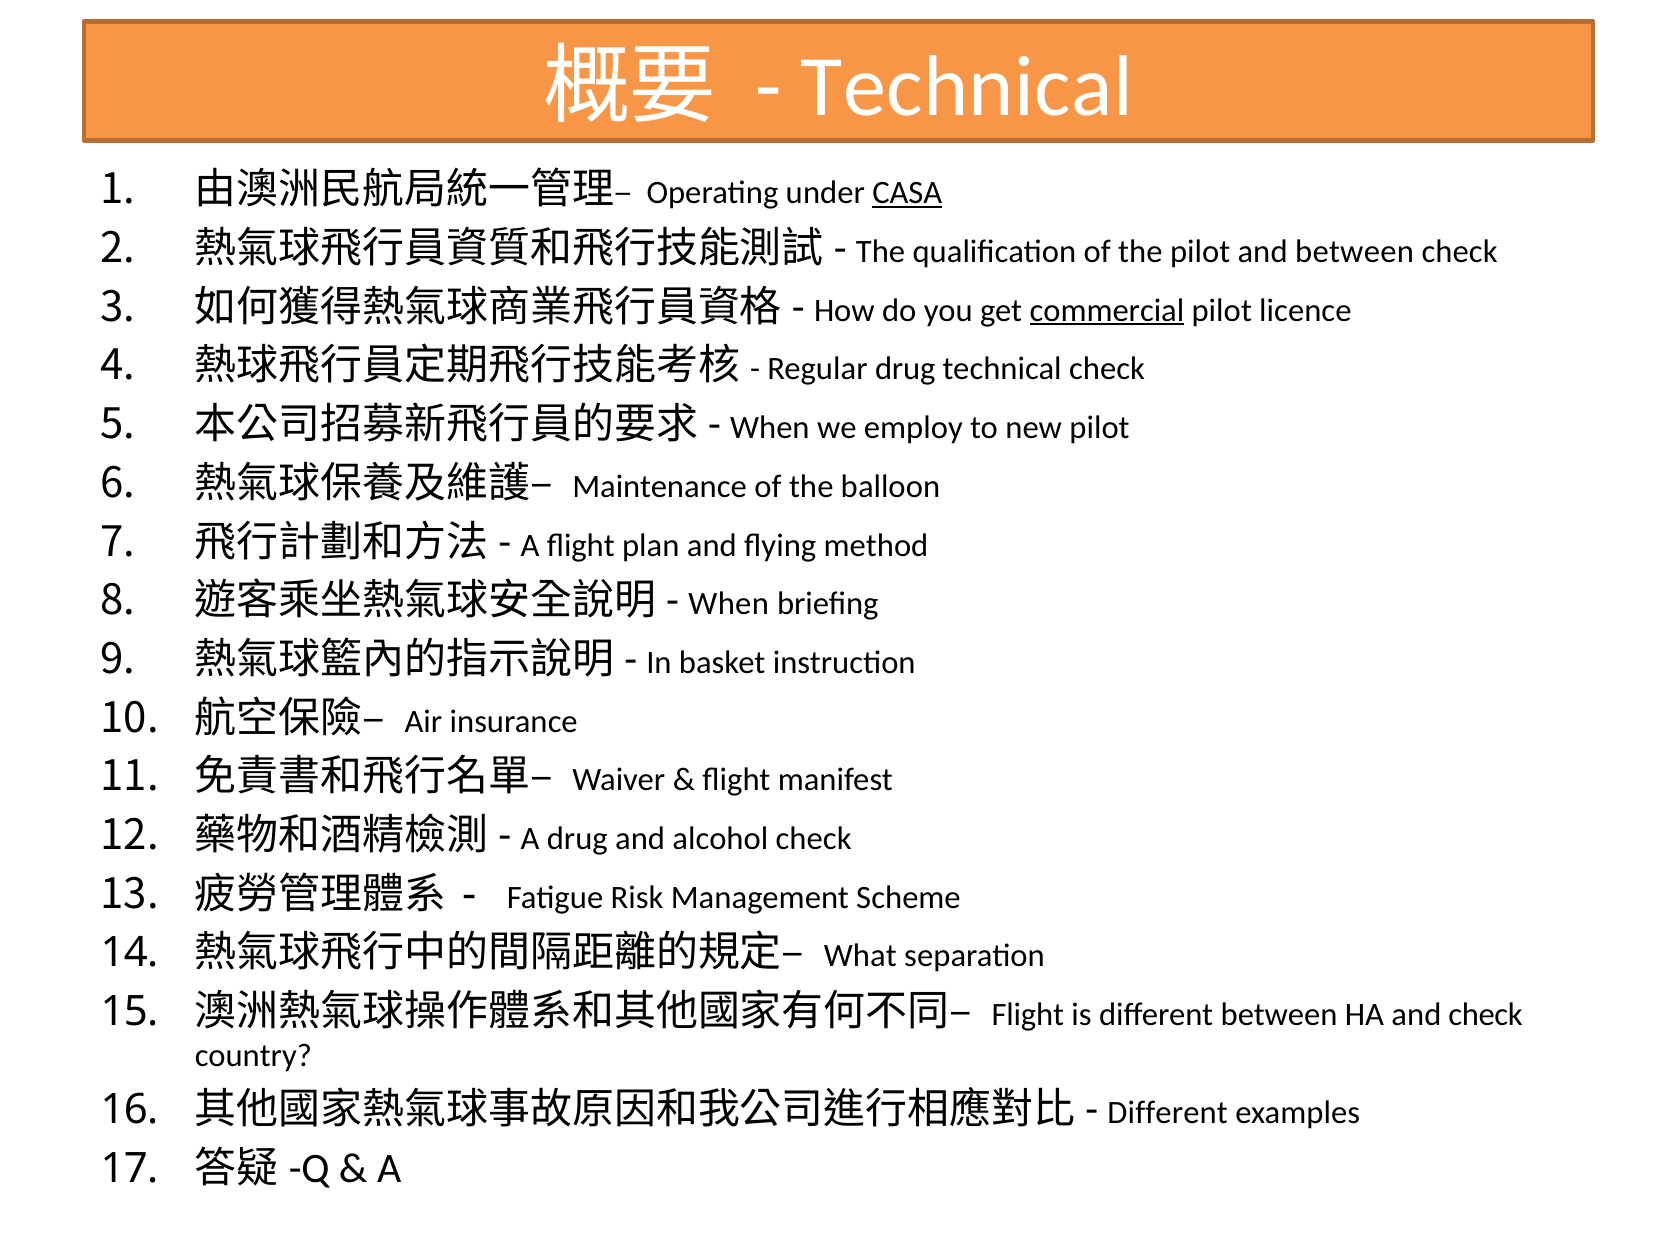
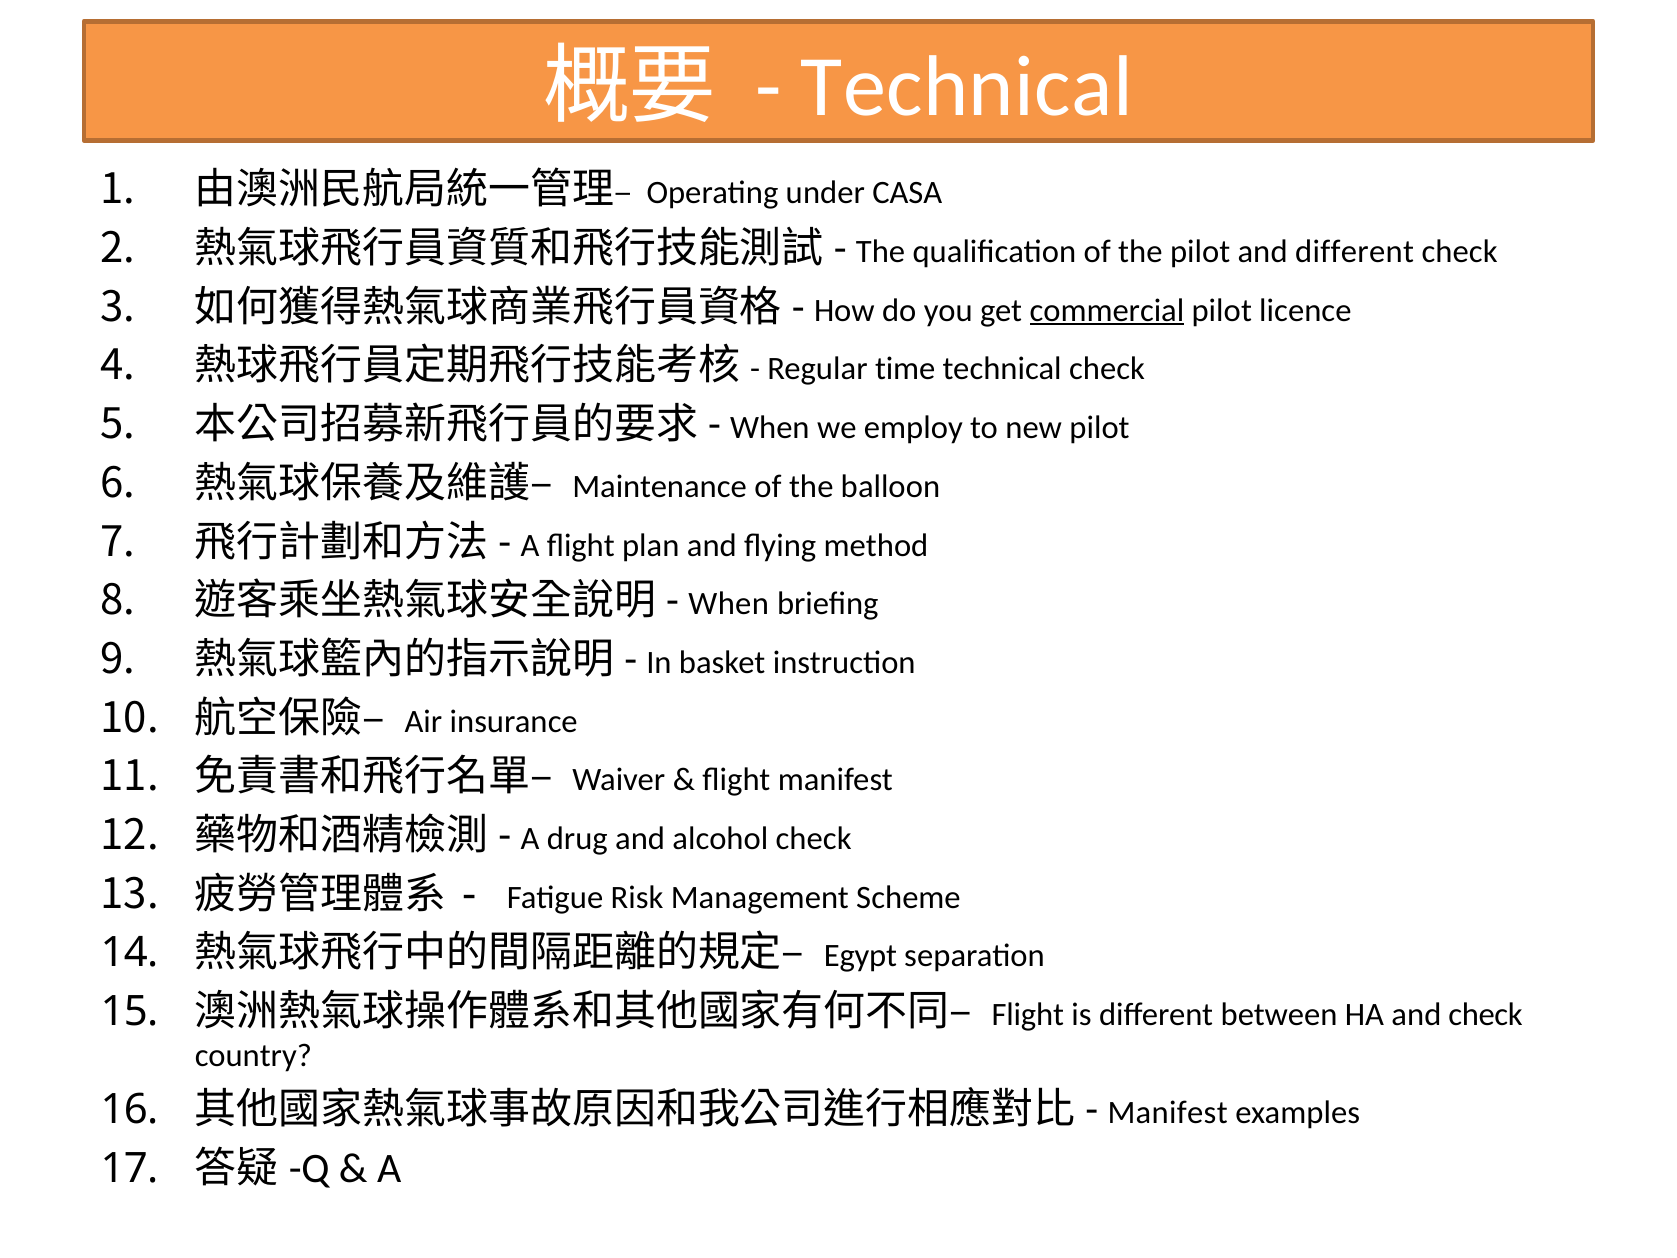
CASA underline: present -> none
and between: between -> different
Regular drug: drug -> time
What: What -> Egypt
Different at (1168, 1113): Different -> Manifest
